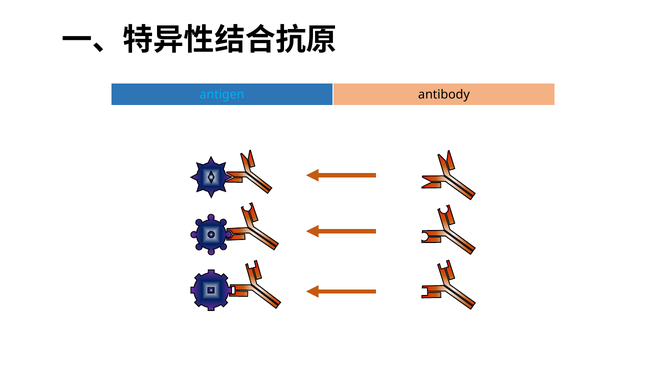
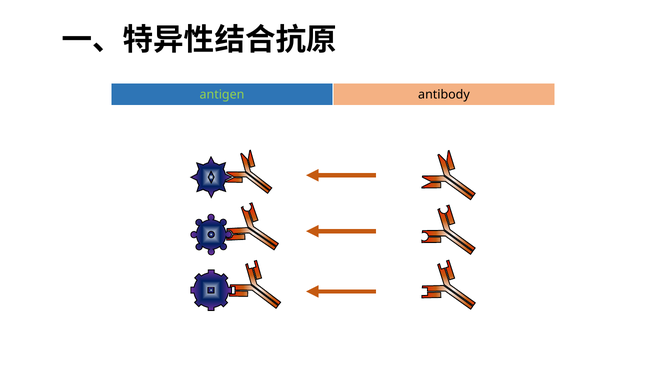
antigen colour: light blue -> light green
